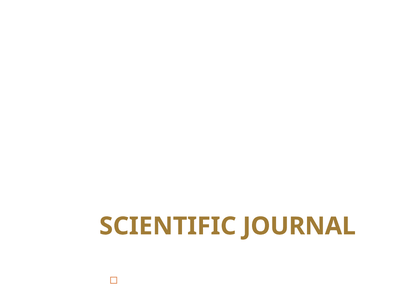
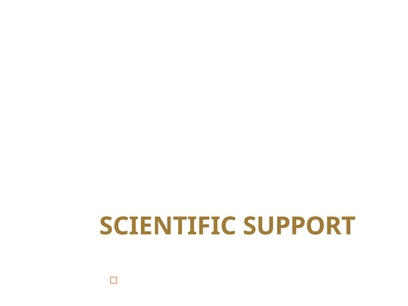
JOURNAL: JOURNAL -> SUPPORT
